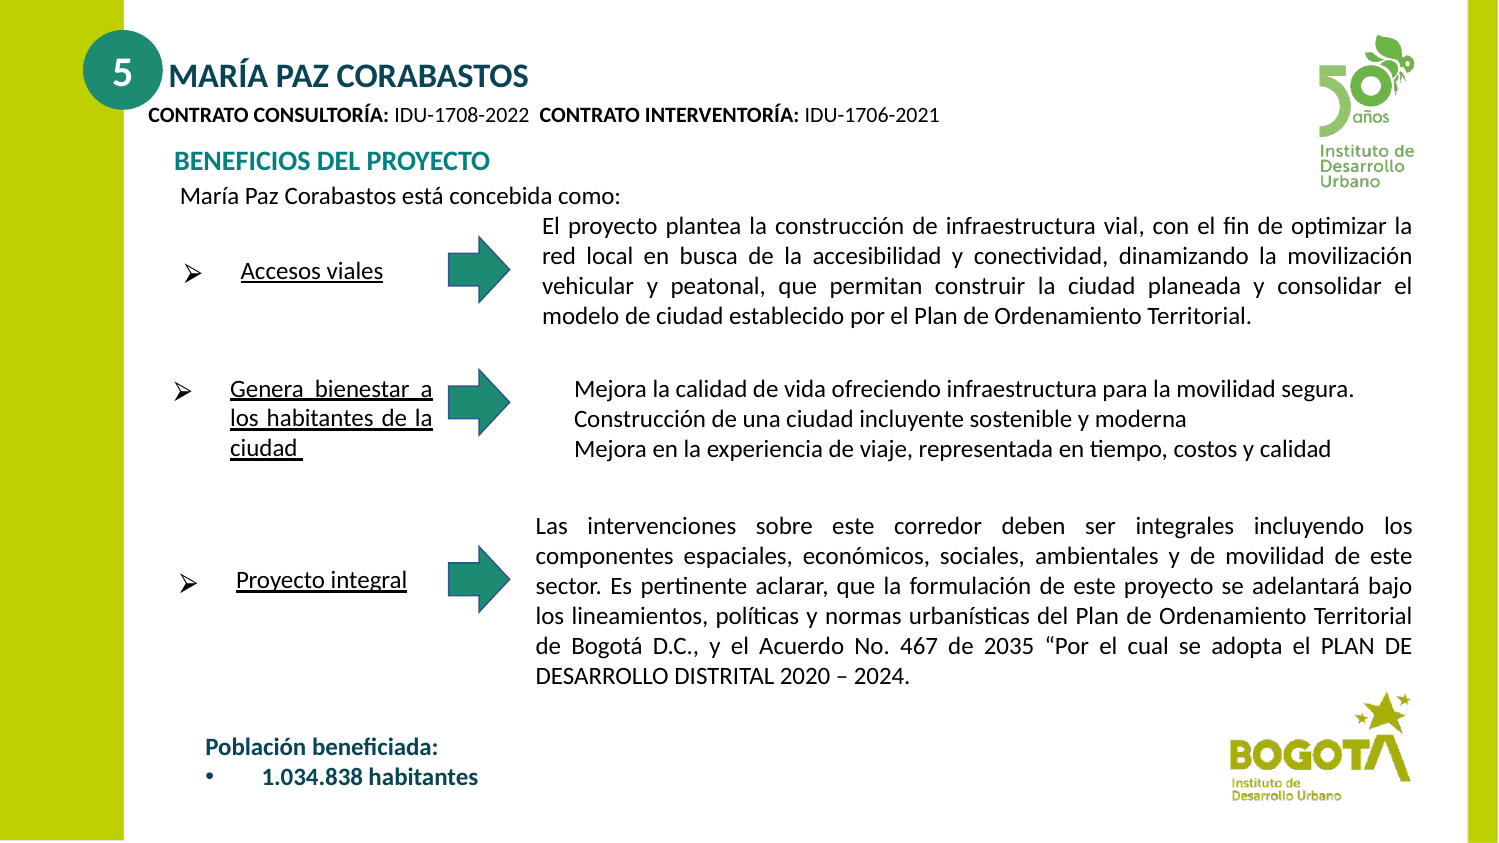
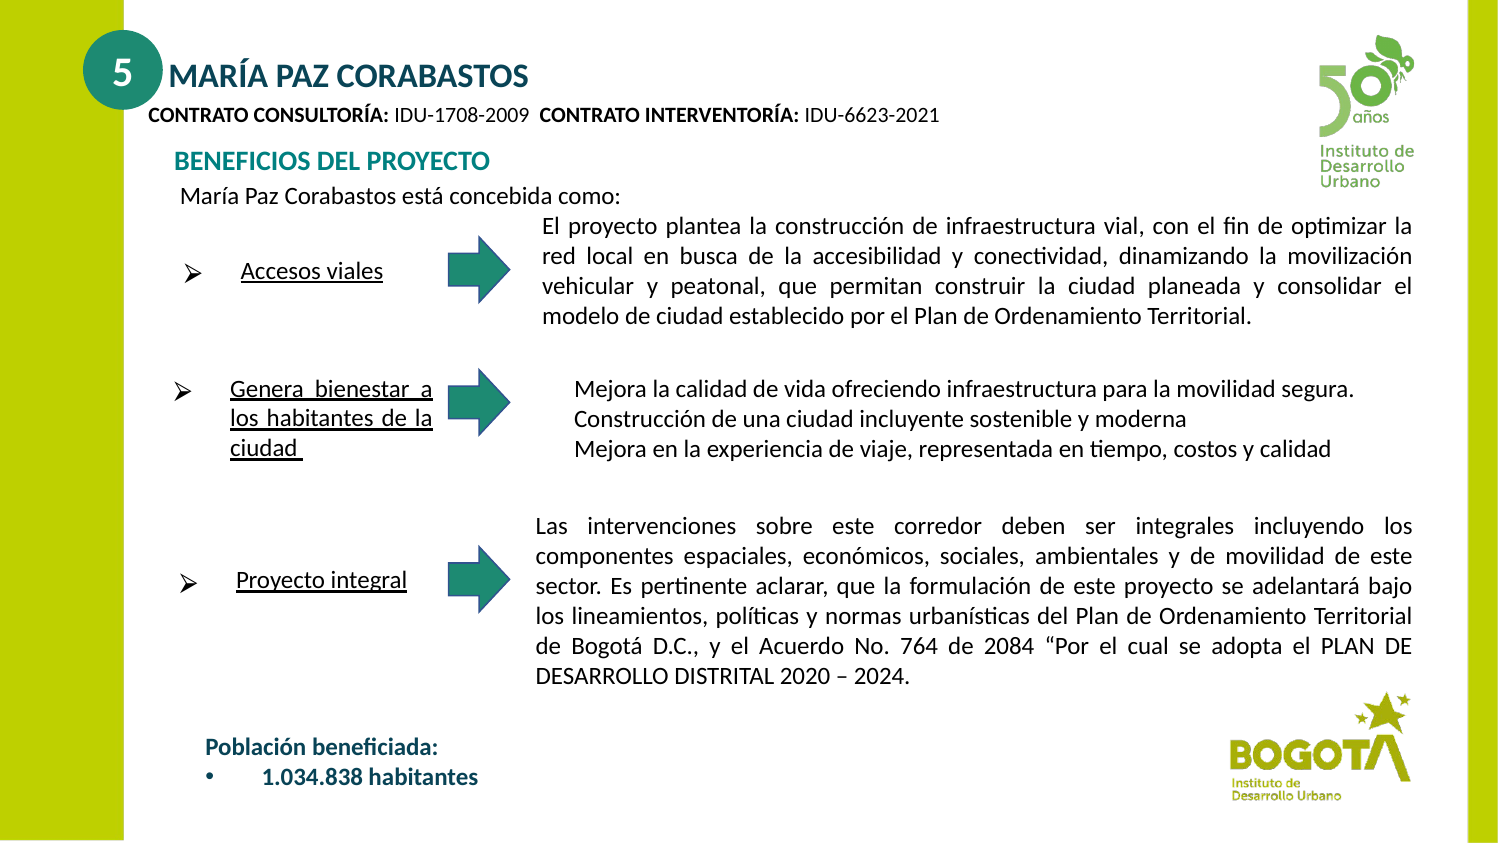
IDU-1708-2022: IDU-1708-2022 -> IDU-1708-2009
IDU-1706-2021: IDU-1706-2021 -> IDU-6623-2021
467: 467 -> 764
2035: 2035 -> 2084
